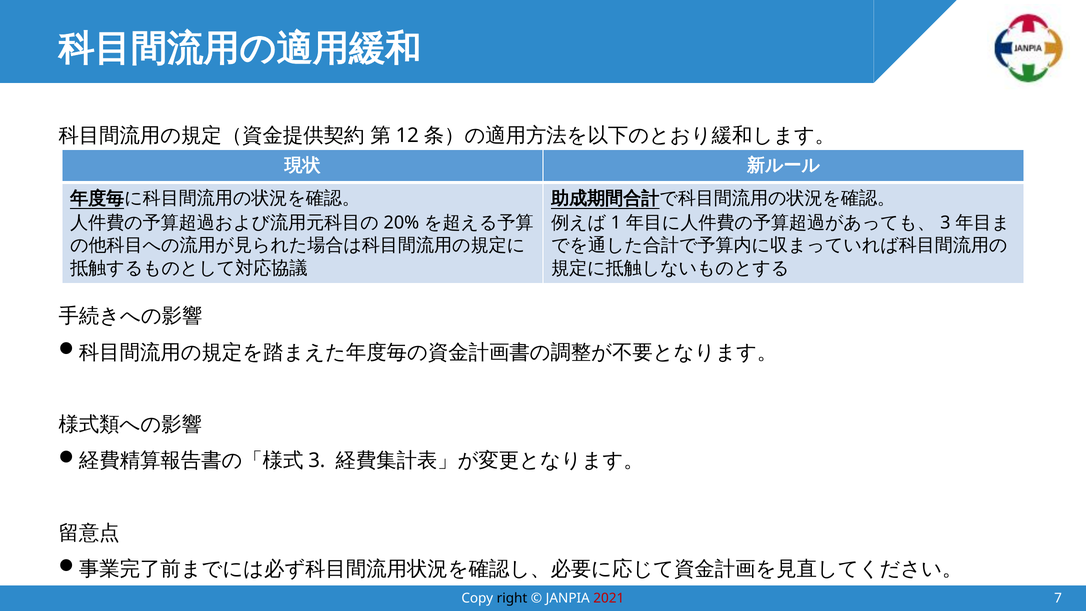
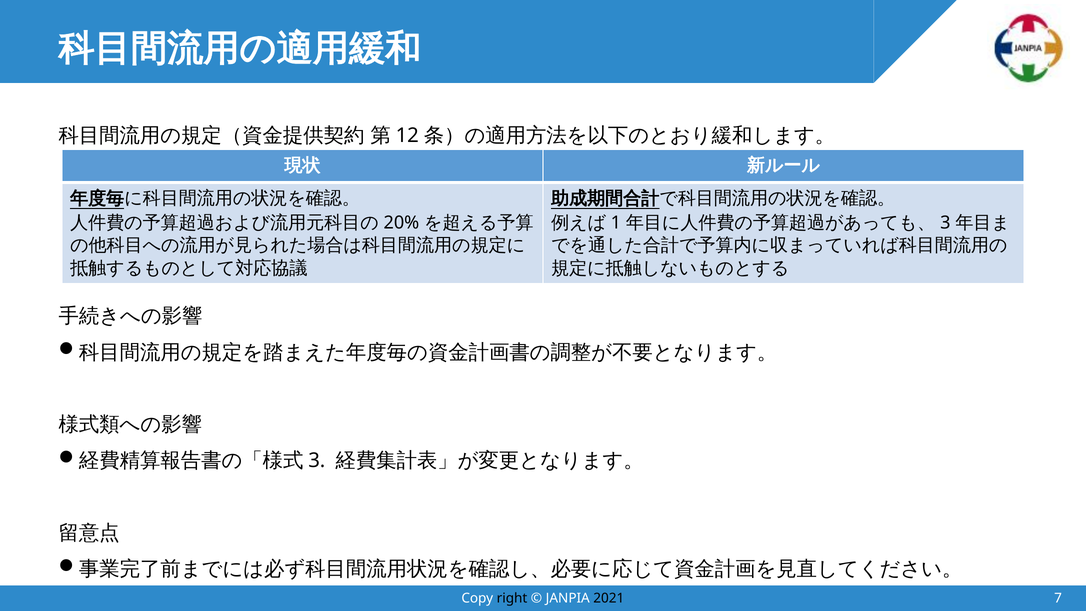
2021 colour: red -> black
